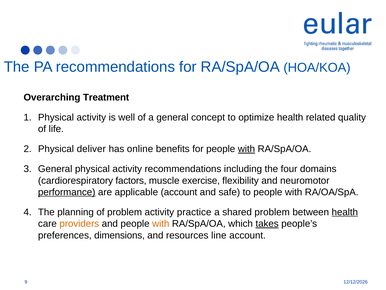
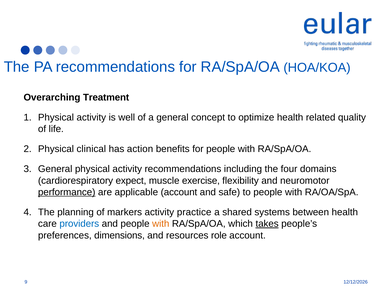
deliver: deliver -> clinical
online: online -> action
with at (246, 149) underline: present -> none
factors: factors -> expect
of problem: problem -> markers
shared problem: problem -> systems
health at (345, 212) underline: present -> none
providers colour: orange -> blue
line: line -> role
